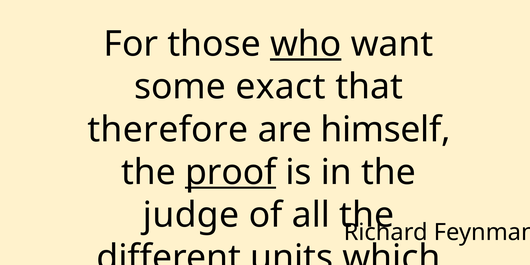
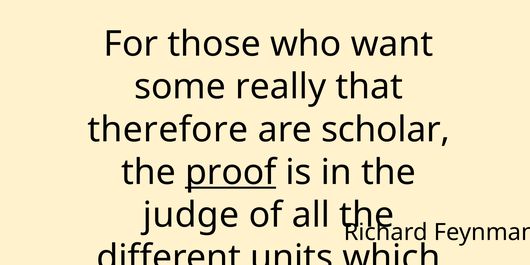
who underline: present -> none
exact: exact -> really
himself: himself -> scholar
